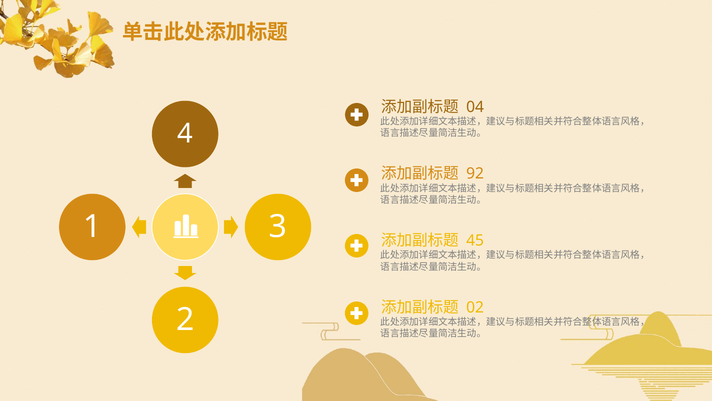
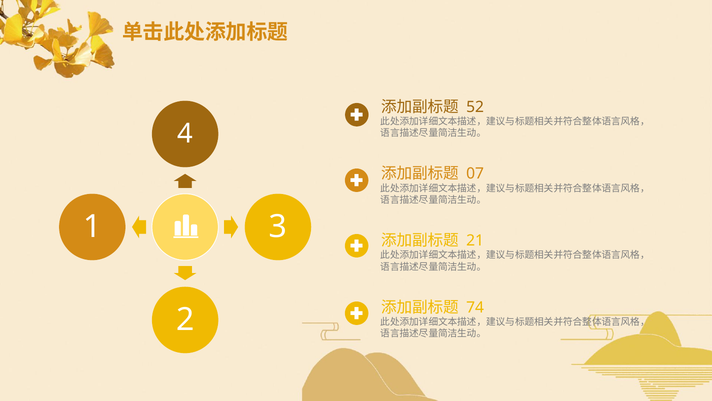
04: 04 -> 52
92: 92 -> 07
45: 45 -> 21
02: 02 -> 74
